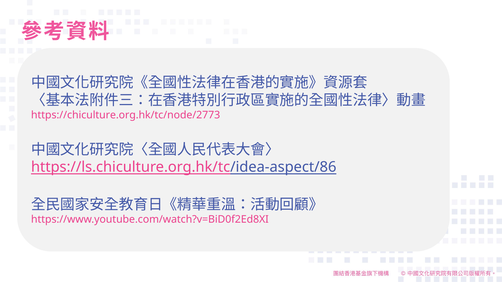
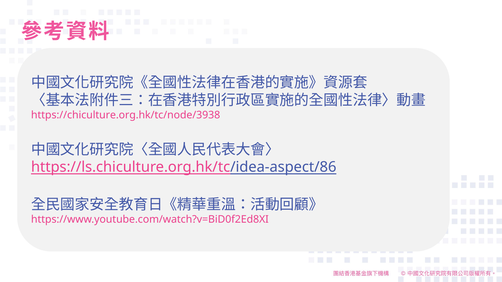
https://chiculture.org.hk/tc/node/2773: https://chiculture.org.hk/tc/node/2773 -> https://chiculture.org.hk/tc/node/3938
